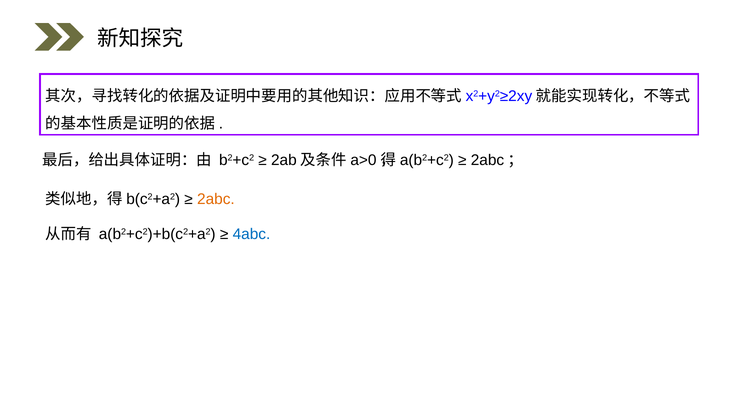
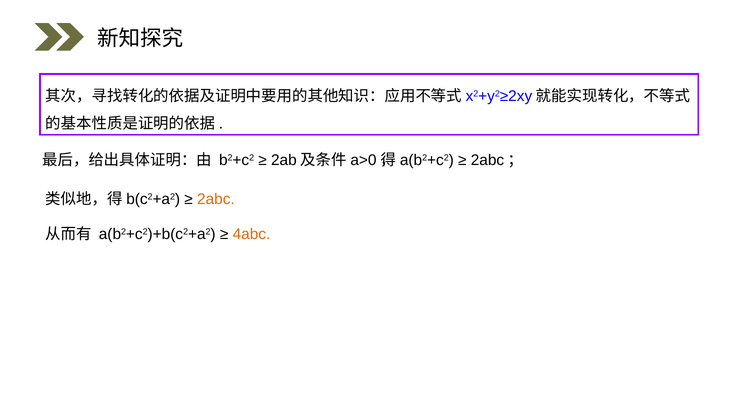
4abc colour: blue -> orange
